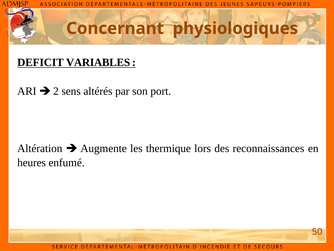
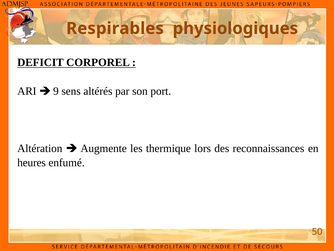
Concernant: Concernant -> Respirables
VARIABLES: VARIABLES -> CORPOREL
2: 2 -> 9
